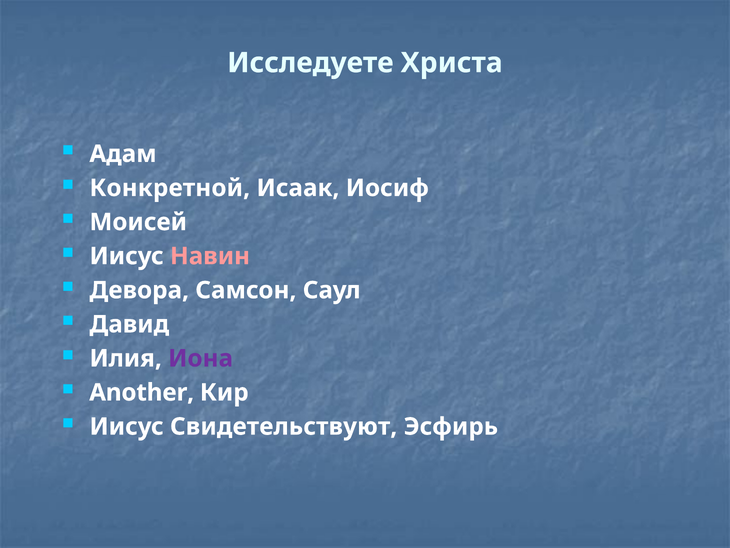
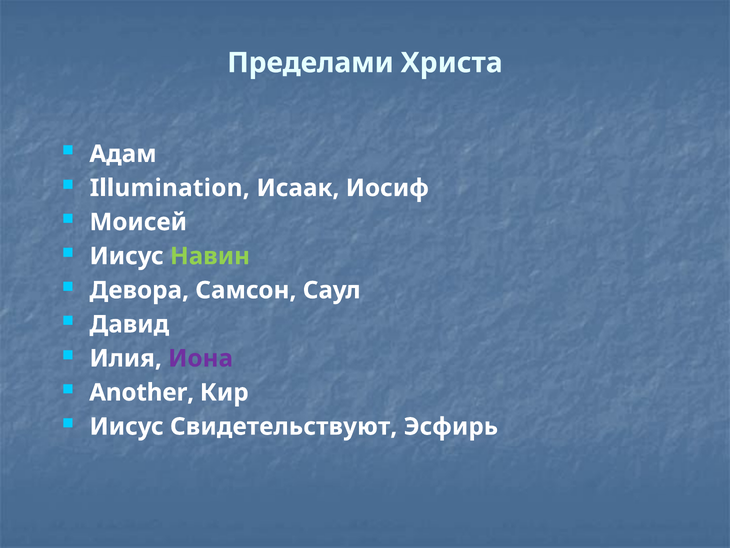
Исследуете: Исследуете -> Пределами
Конкретной: Конкретной -> Illumination
Навин colour: pink -> light green
